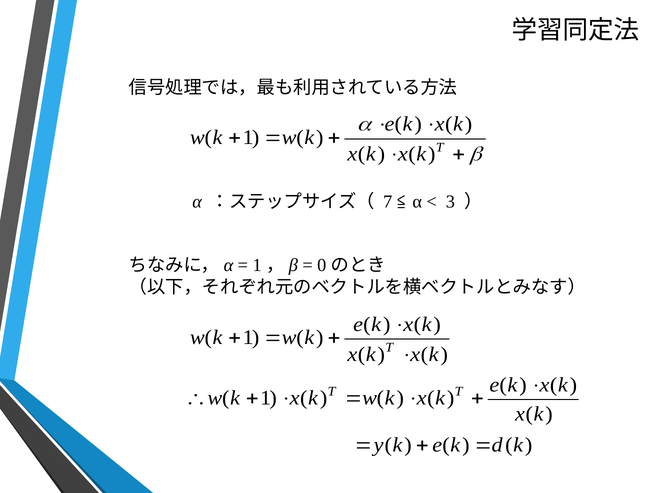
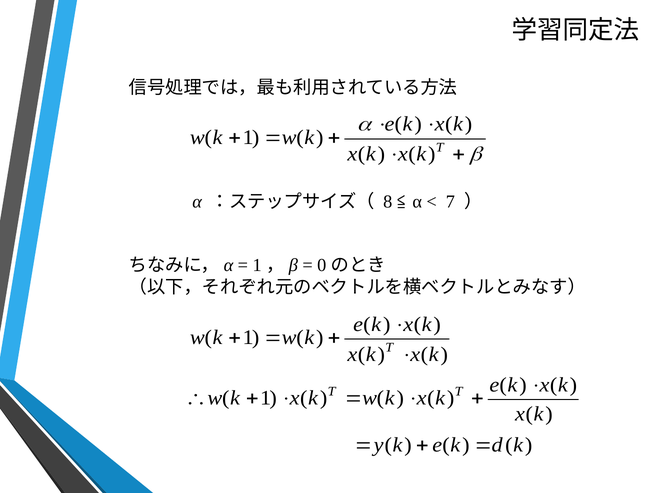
7: 7 -> 8
3: 3 -> 7
